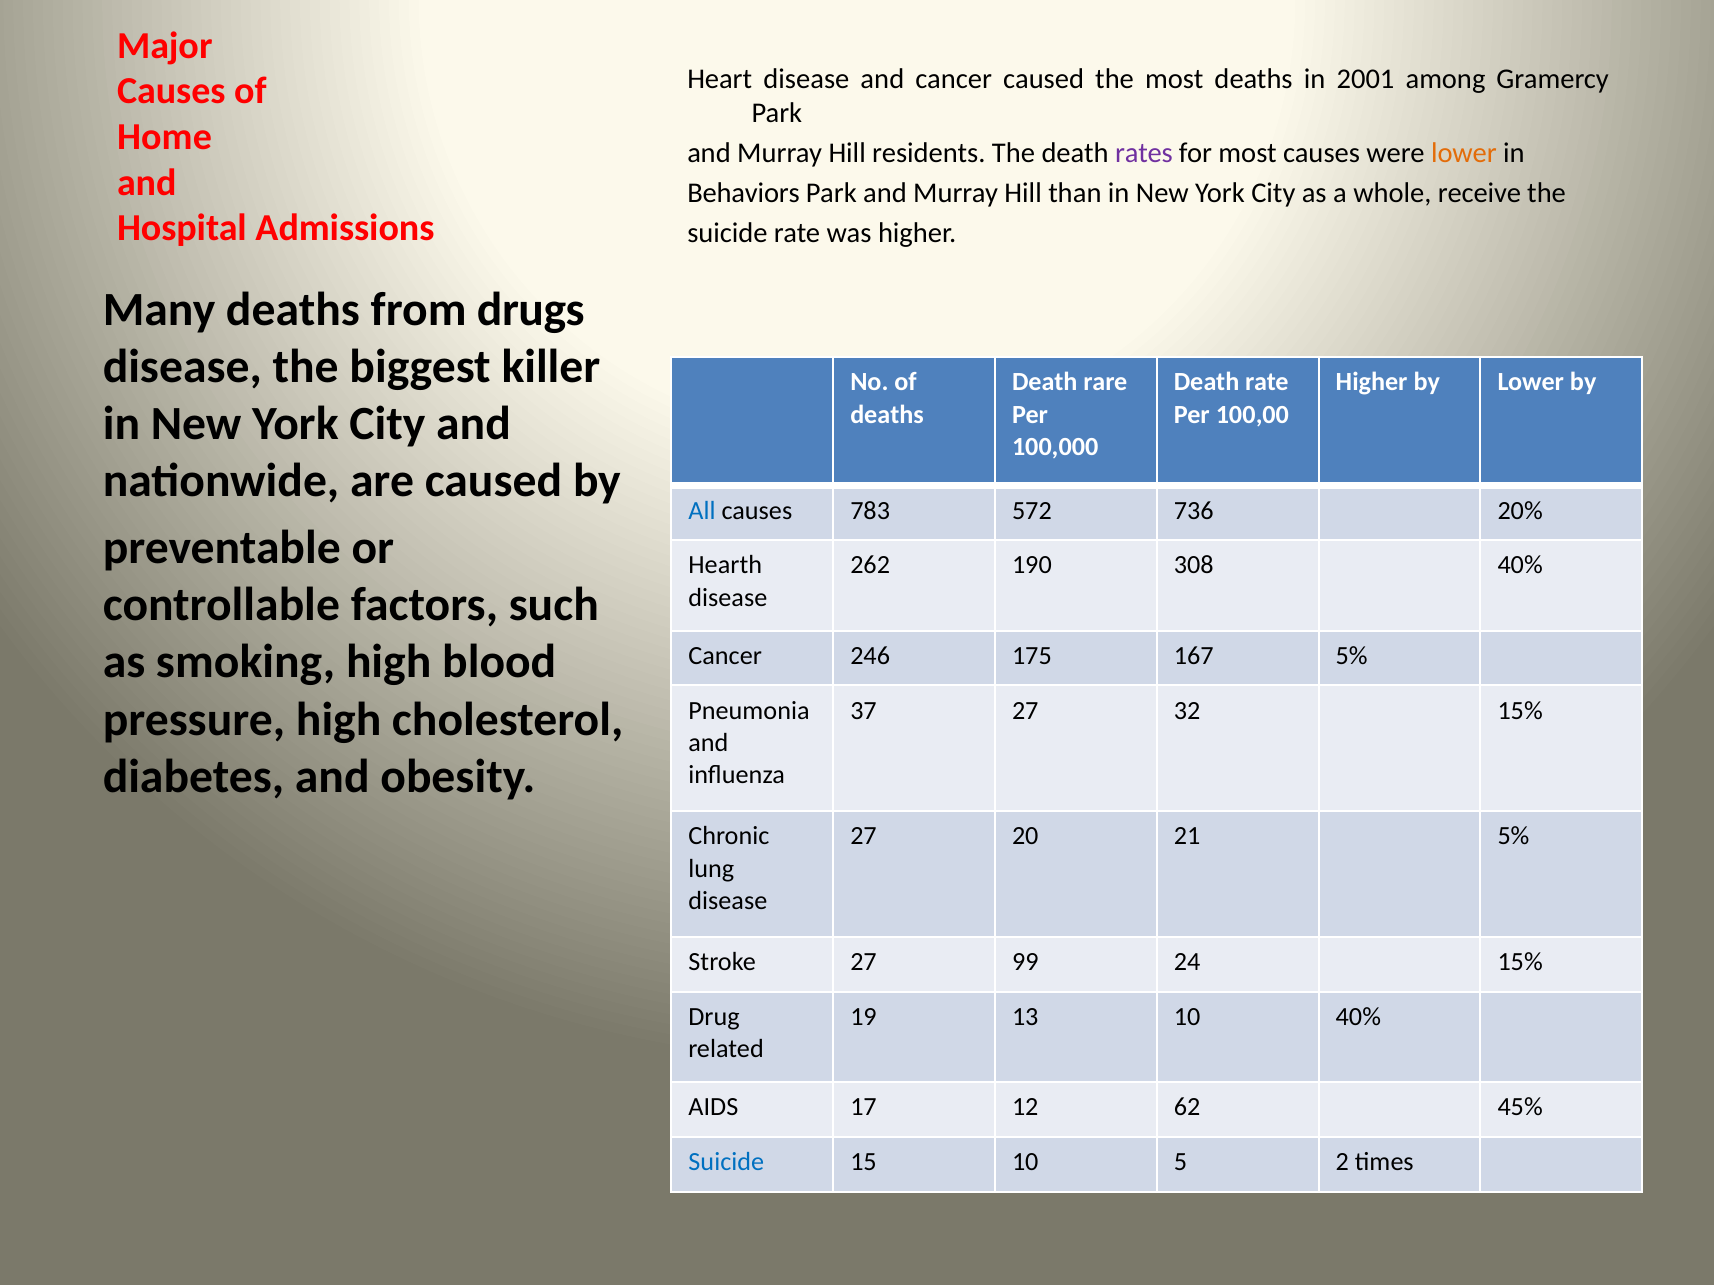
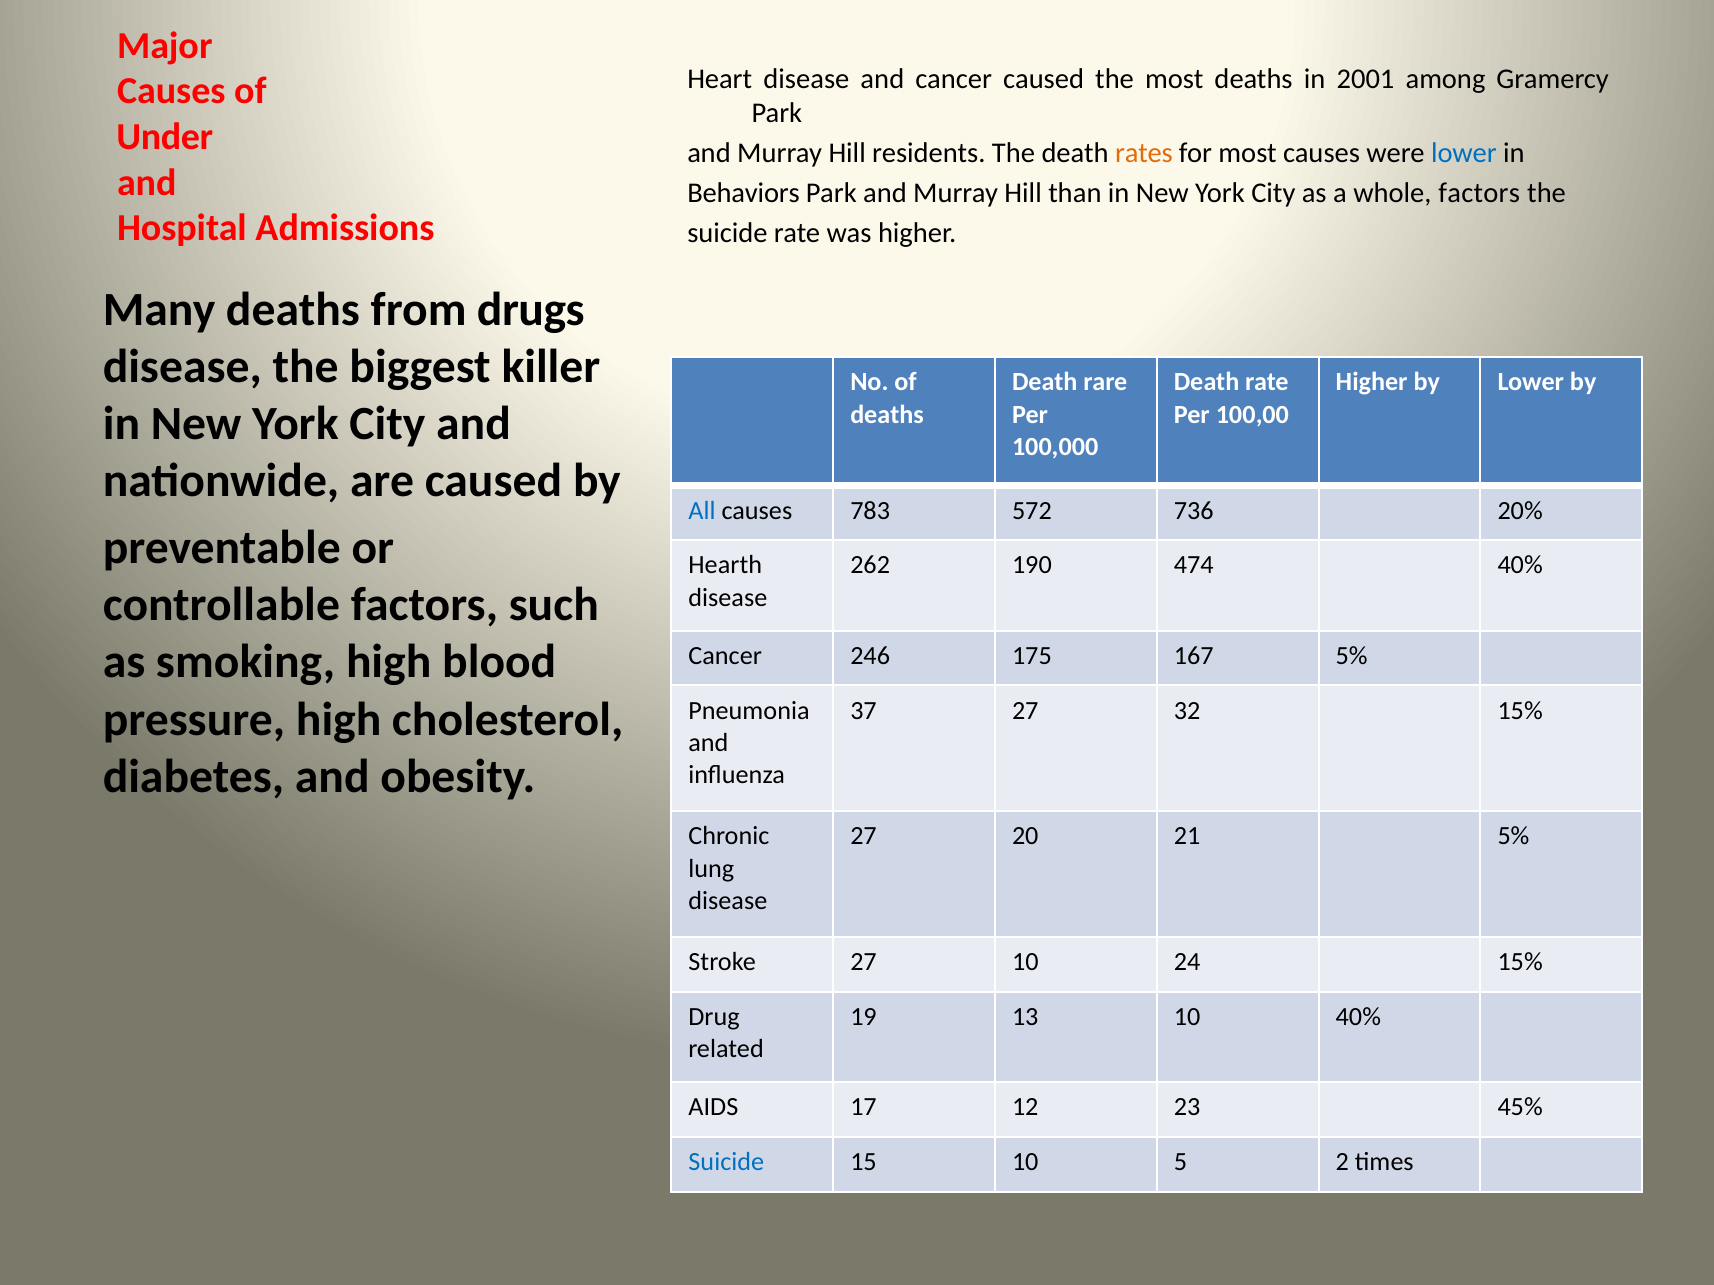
Home: Home -> Under
rates colour: purple -> orange
lower at (1464, 153) colour: orange -> blue
whole receive: receive -> factors
308: 308 -> 474
27 99: 99 -> 10
62: 62 -> 23
